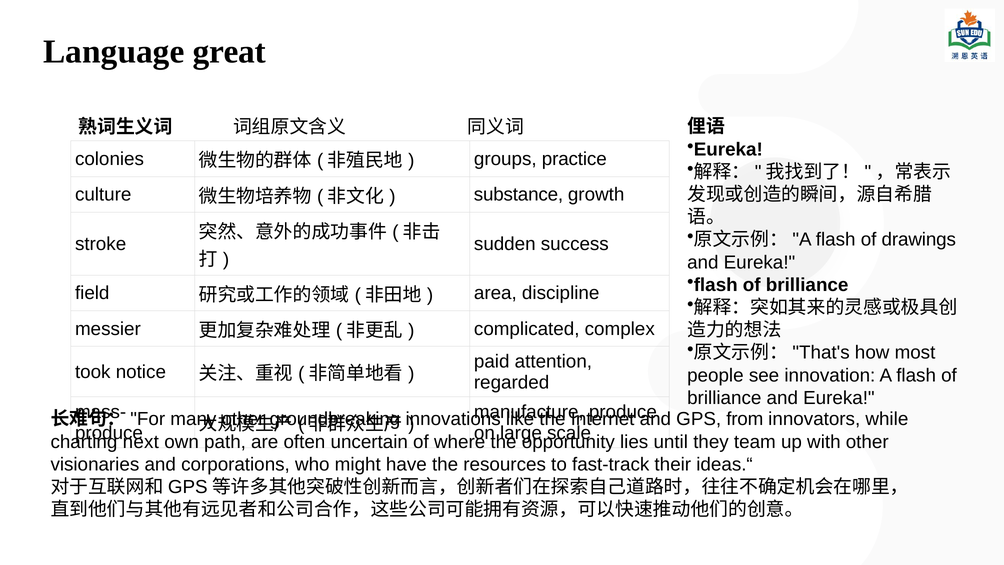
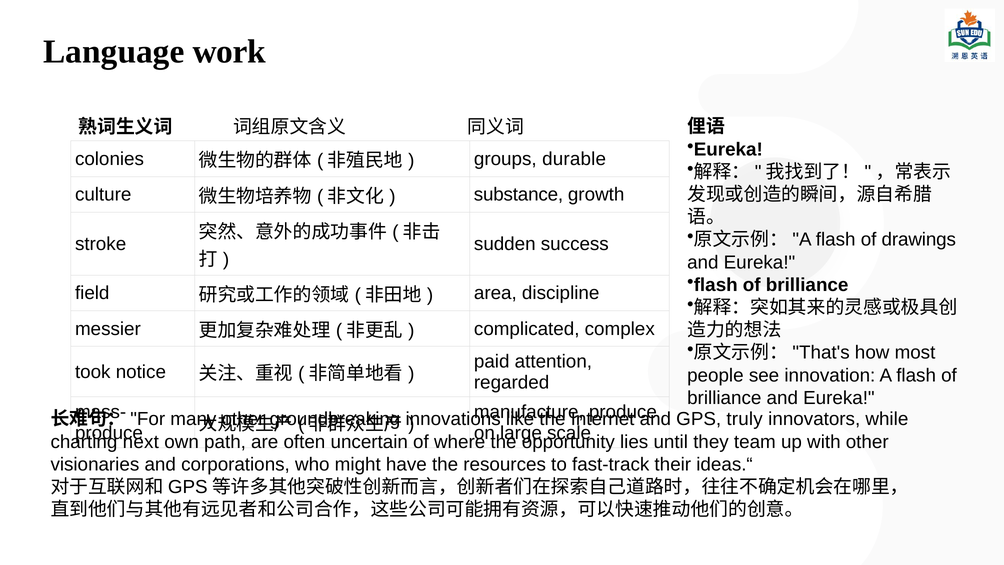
great: great -> work
practice: practice -> durable
from: from -> truly
